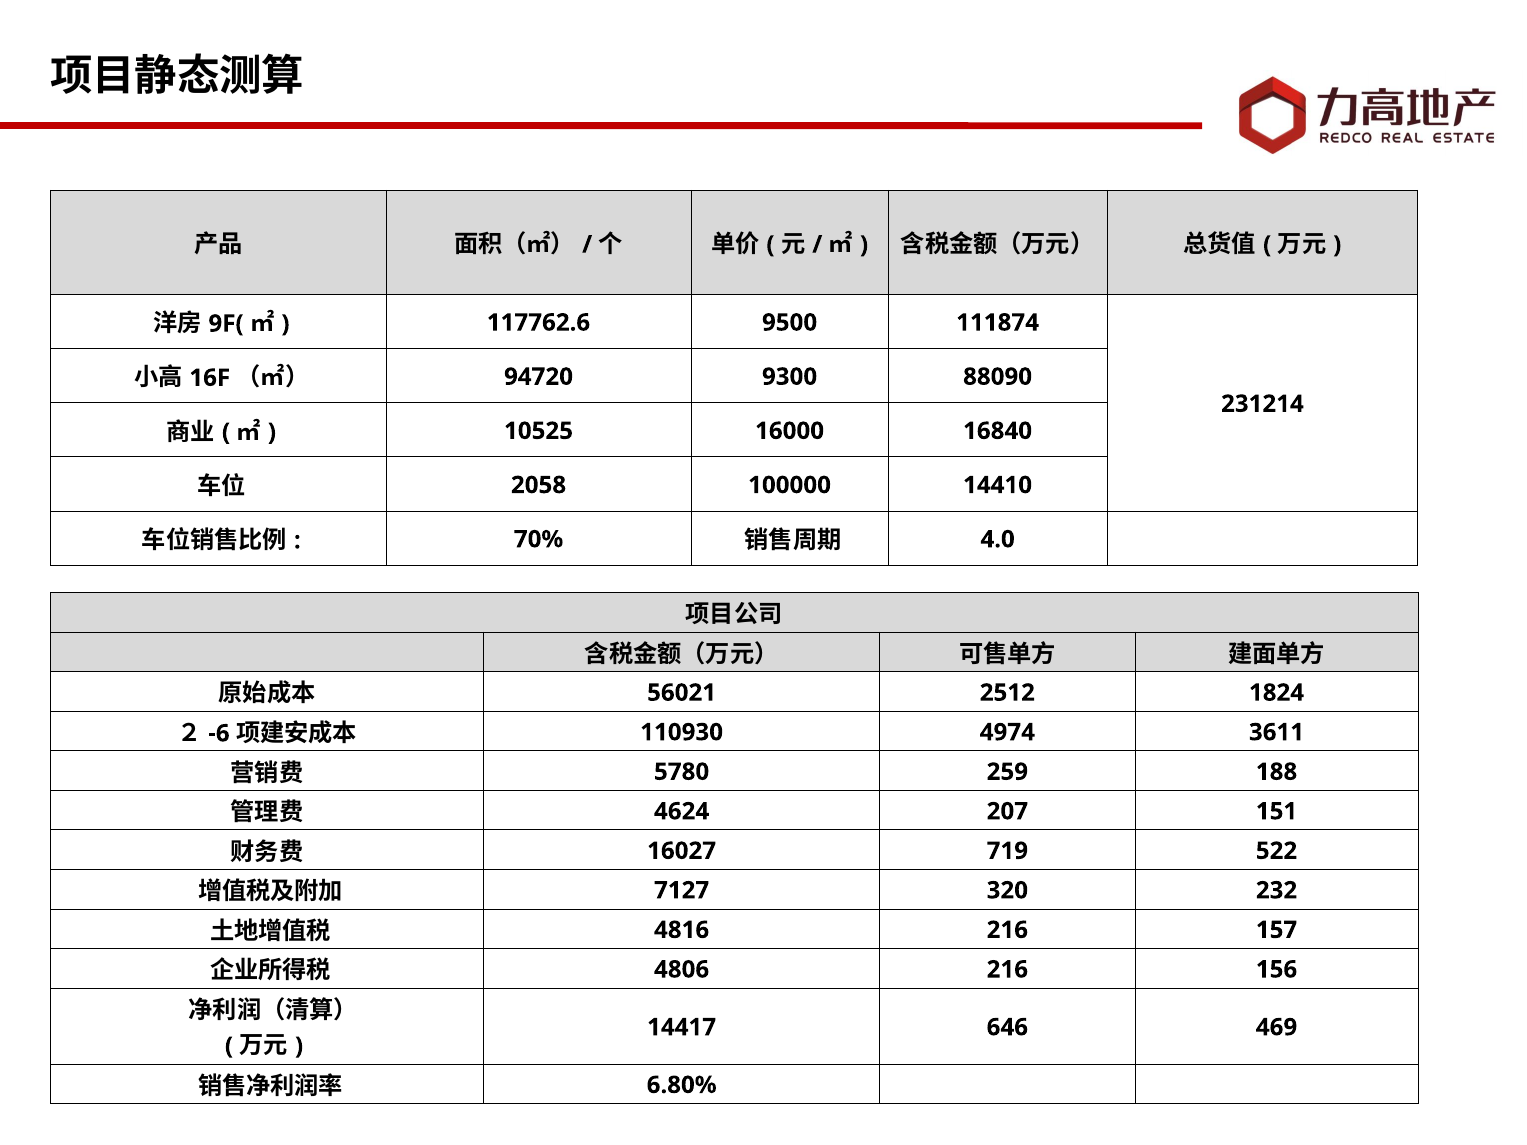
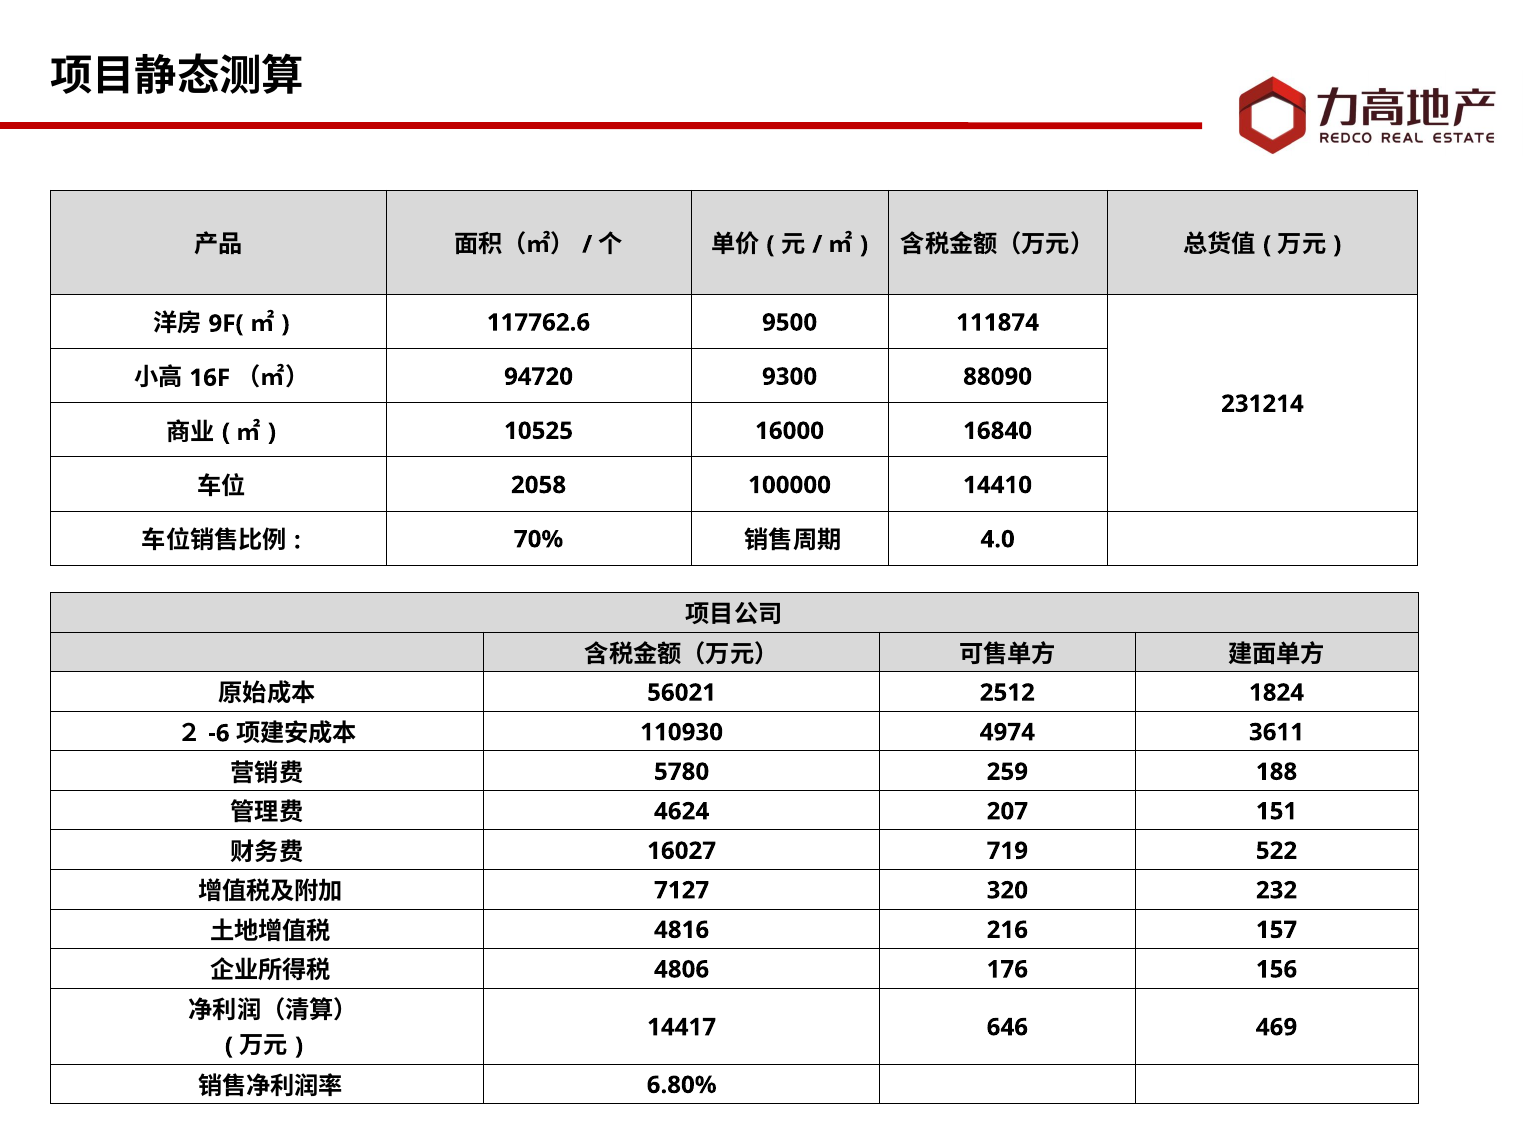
4806 216: 216 -> 176
